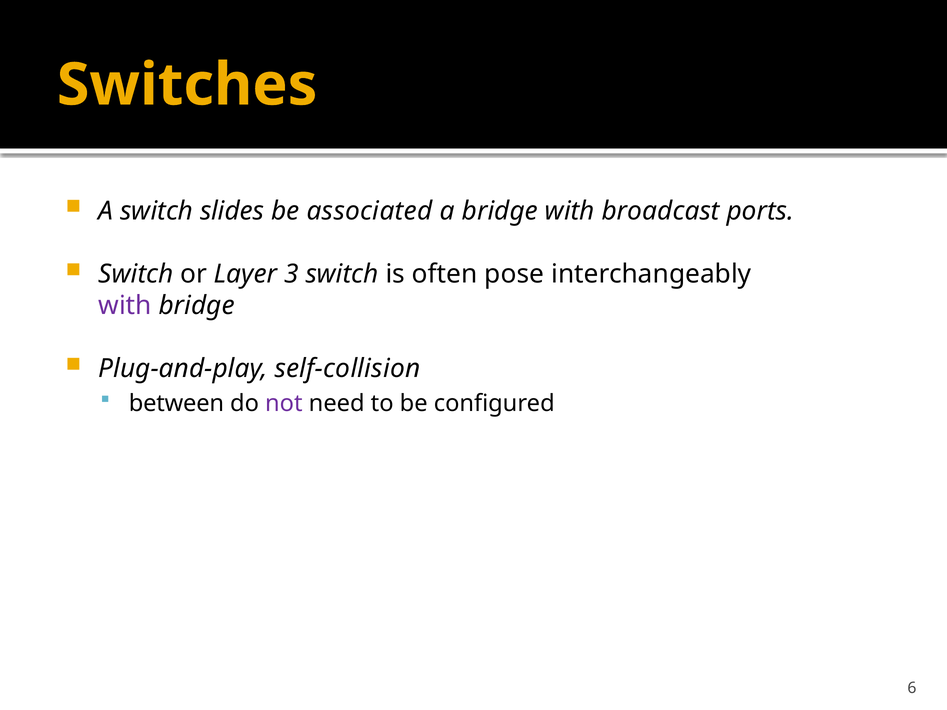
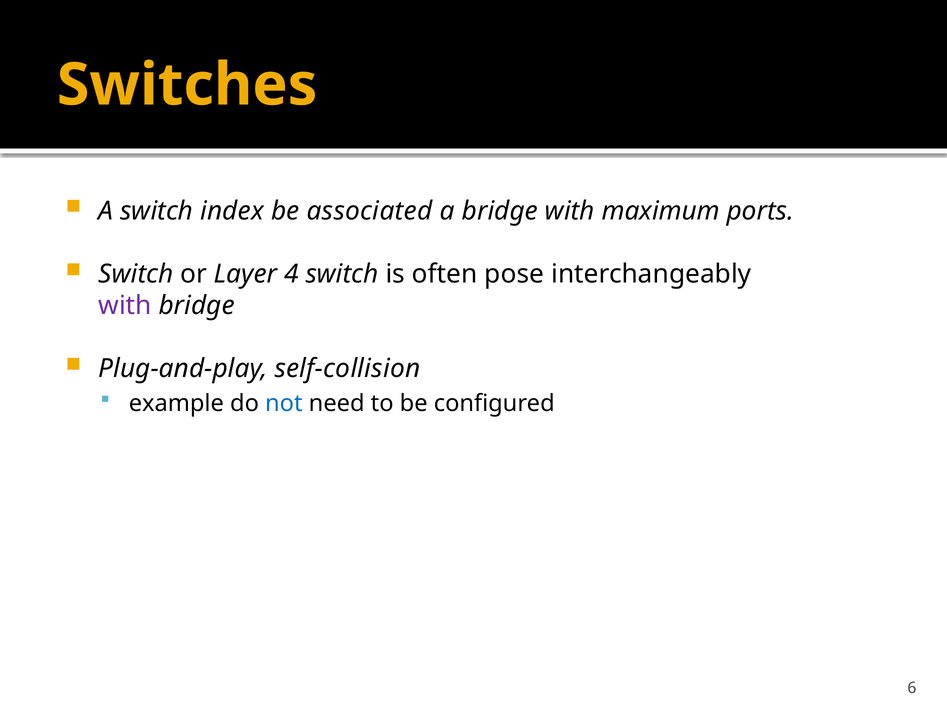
slides: slides -> index
broadcast: broadcast -> maximum
3: 3 -> 4
between: between -> example
not colour: purple -> blue
